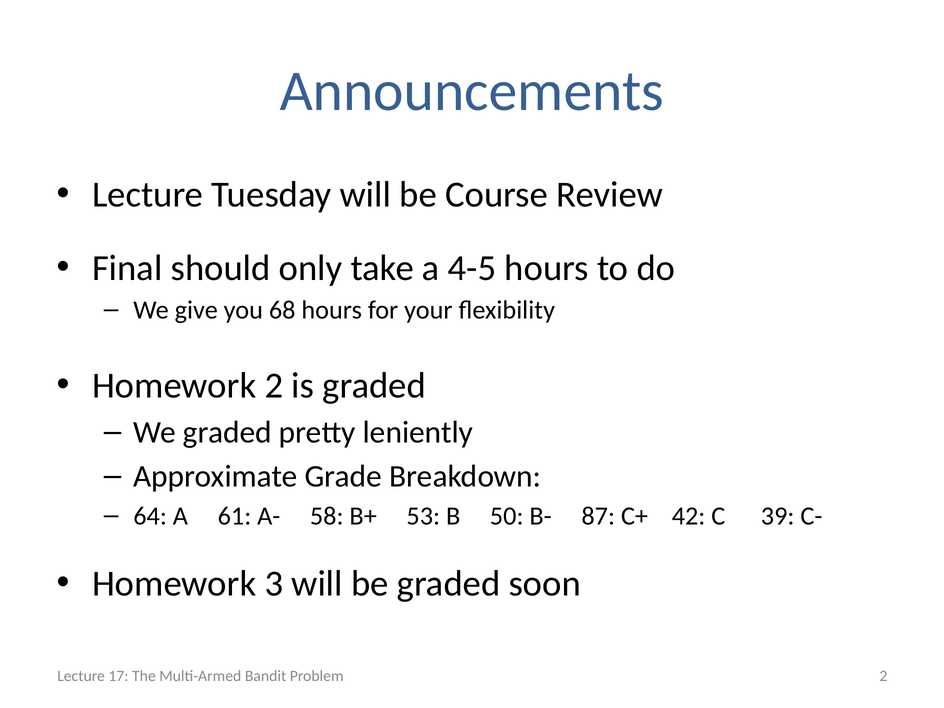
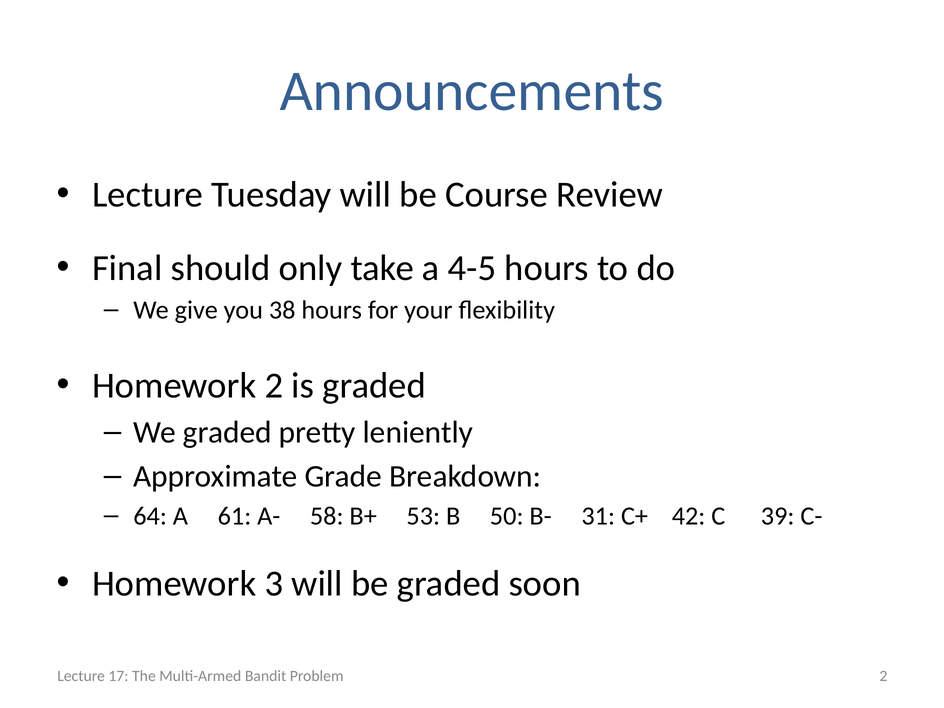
68: 68 -> 38
87: 87 -> 31
